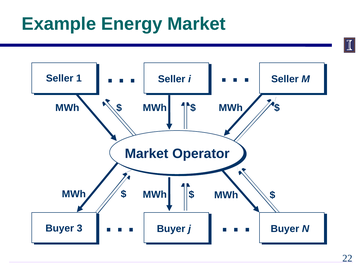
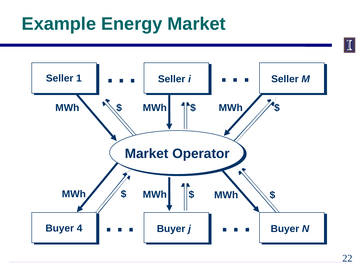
3: 3 -> 4
